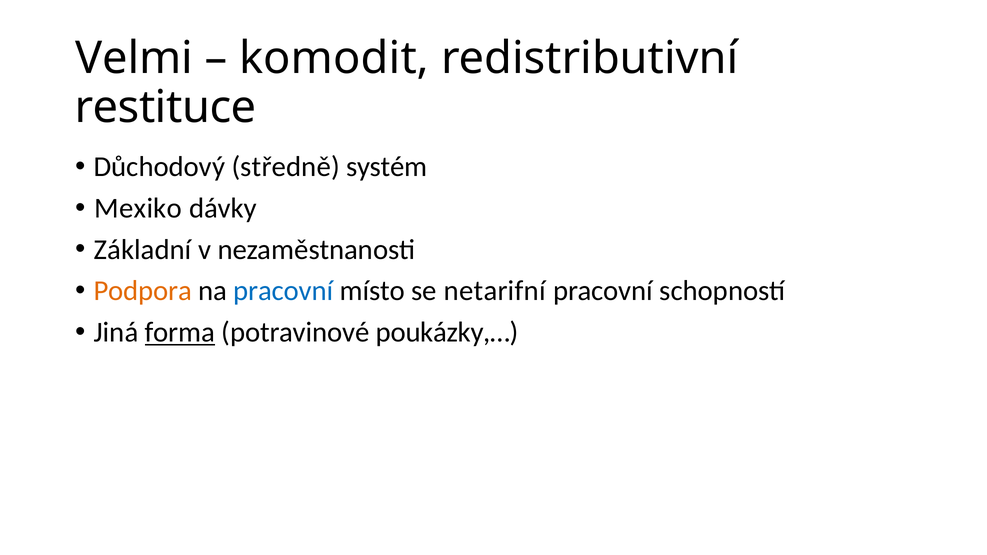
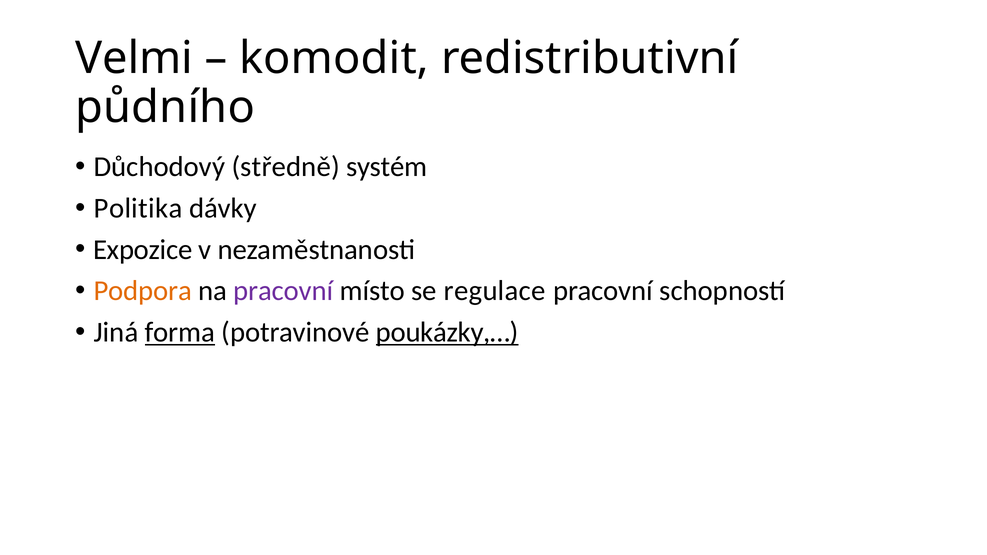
restituce: restituce -> půdního
Mexiko: Mexiko -> Politika
Základní: Základní -> Expozice
pracovní at (283, 291) colour: blue -> purple
netarifní: netarifní -> regulace
poukázky,… underline: none -> present
